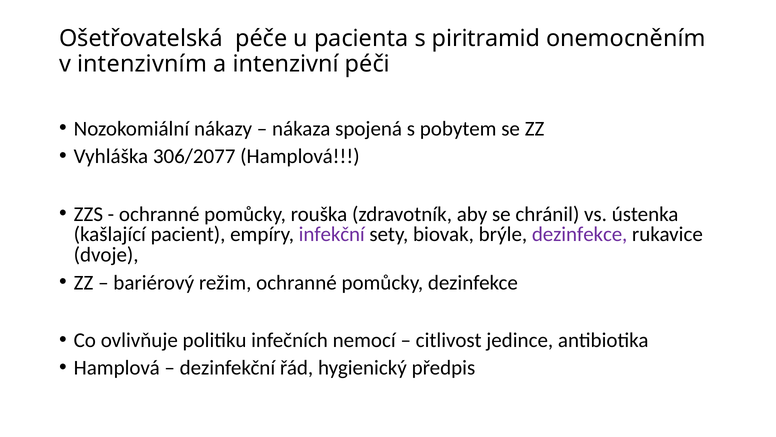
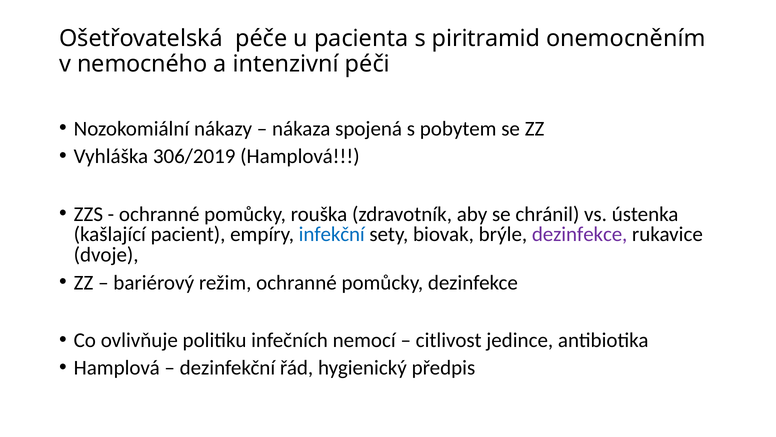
intenzivním: intenzivním -> nemocného
306/2077: 306/2077 -> 306/2019
infekční colour: purple -> blue
